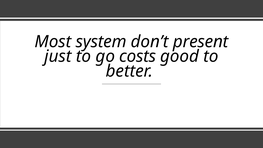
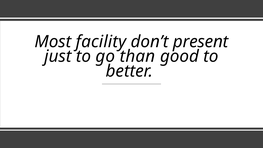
system: system -> facility
costs: costs -> than
